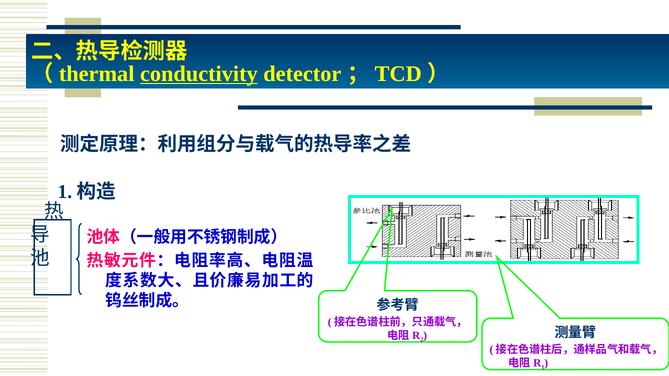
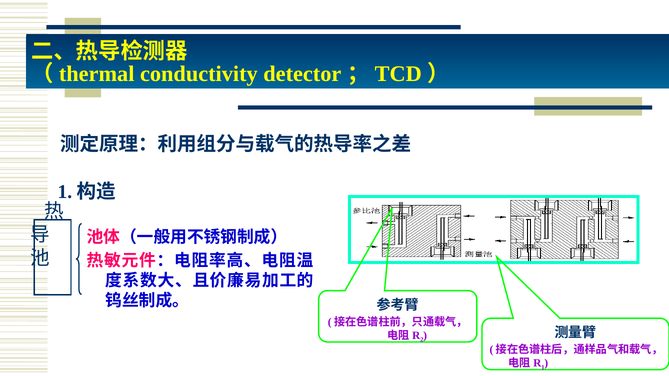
conductivity underline: present -> none
